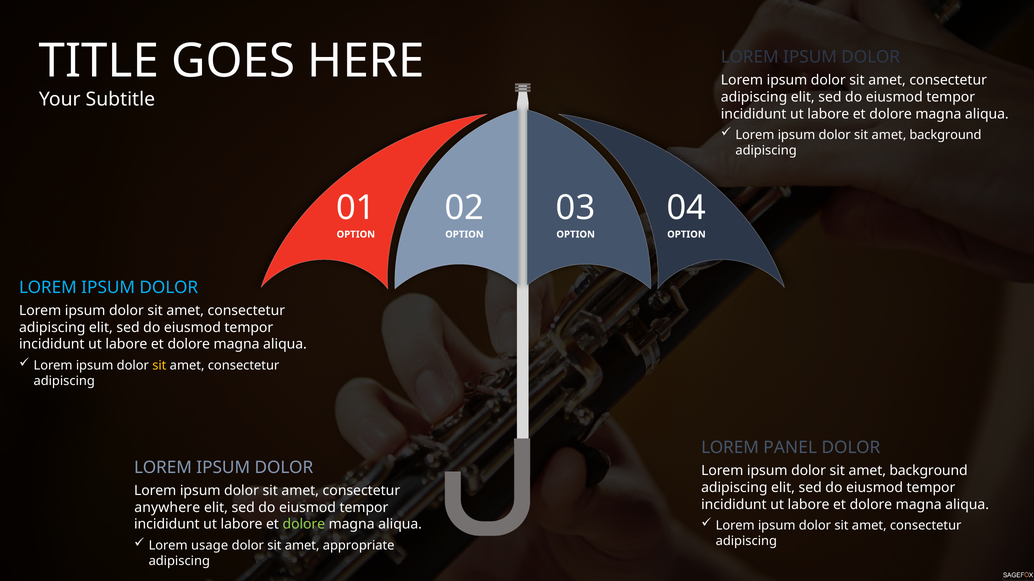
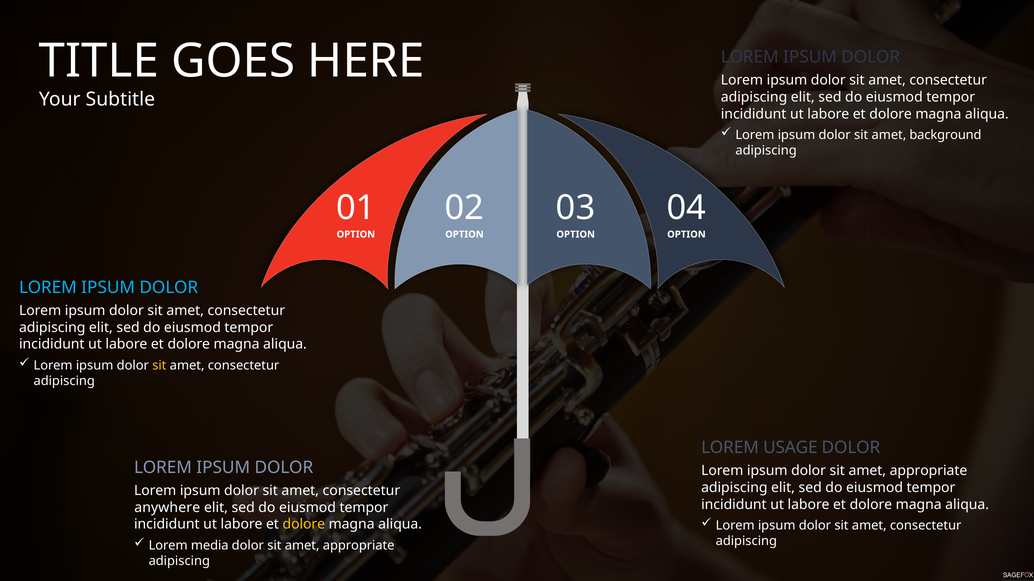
PANEL: PANEL -> USAGE
background at (929, 471): background -> appropriate
dolore at (304, 525) colour: light green -> yellow
usage: usage -> media
